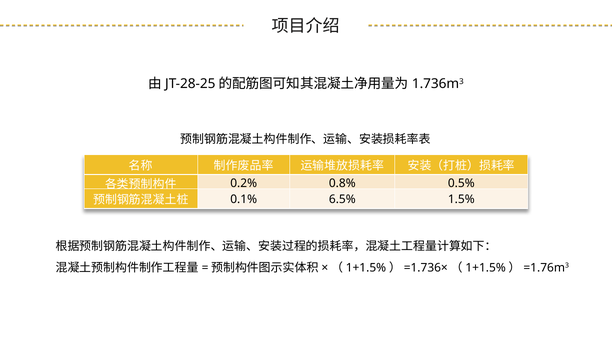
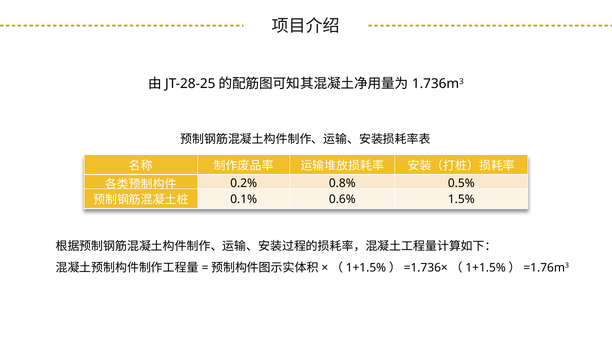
6.5%: 6.5% -> 0.6%
